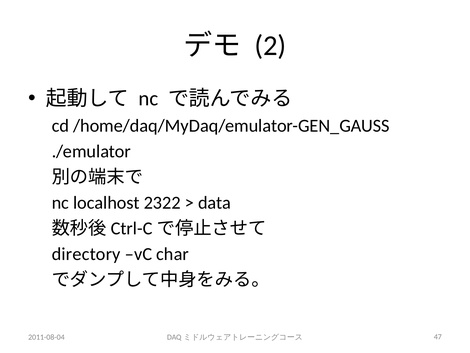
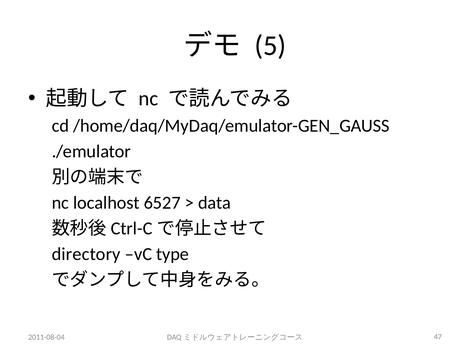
2: 2 -> 5
2322: 2322 -> 6527
char: char -> type
